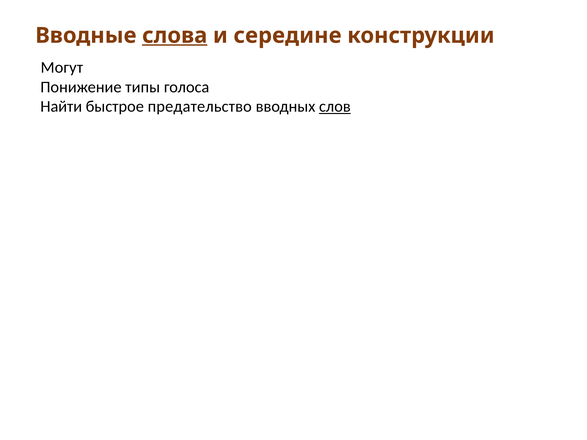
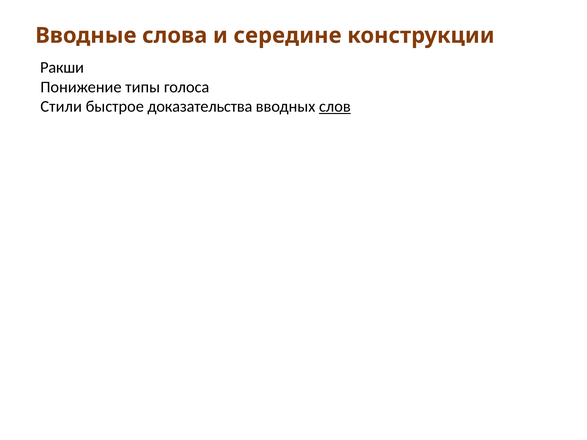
слова underline: present -> none
Могут: Могут -> Ракши
Найти: Найти -> Стили
предательство: предательство -> доказательства
